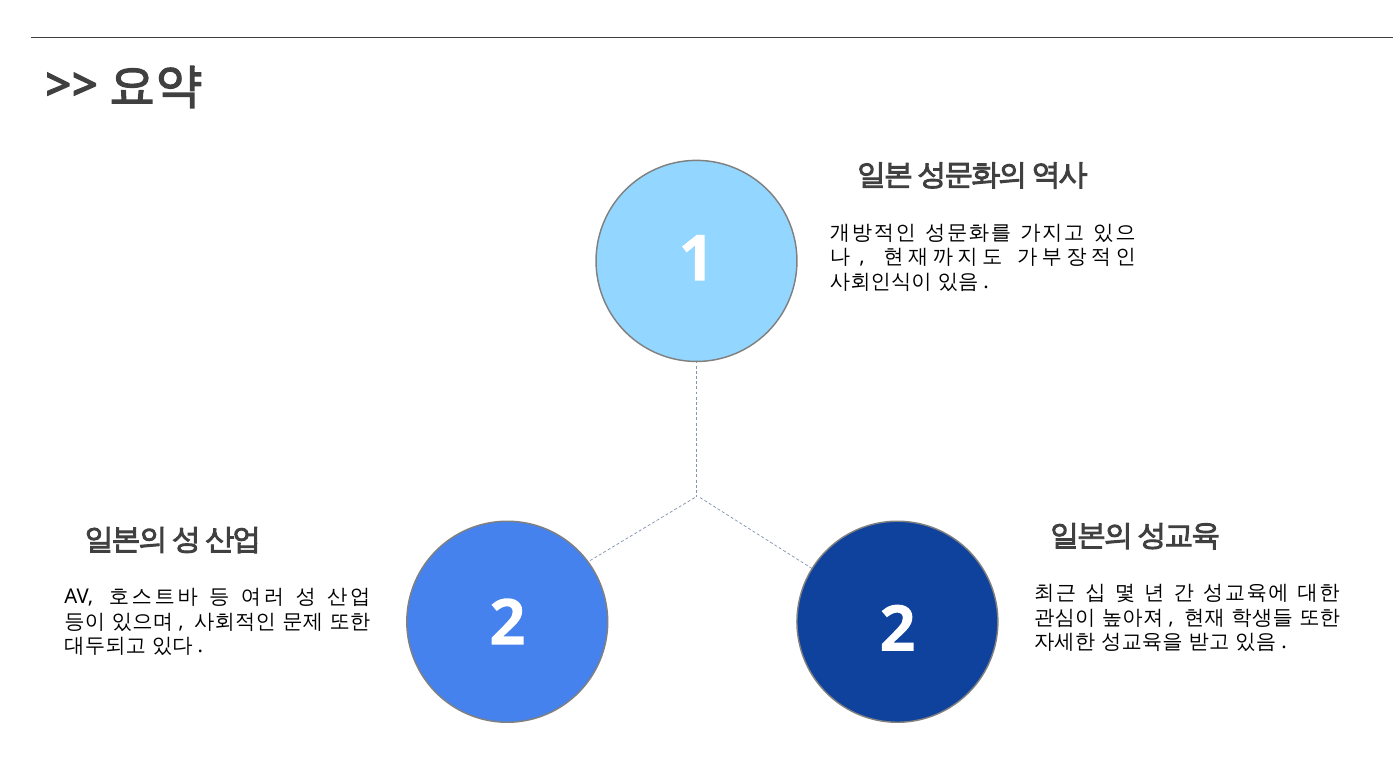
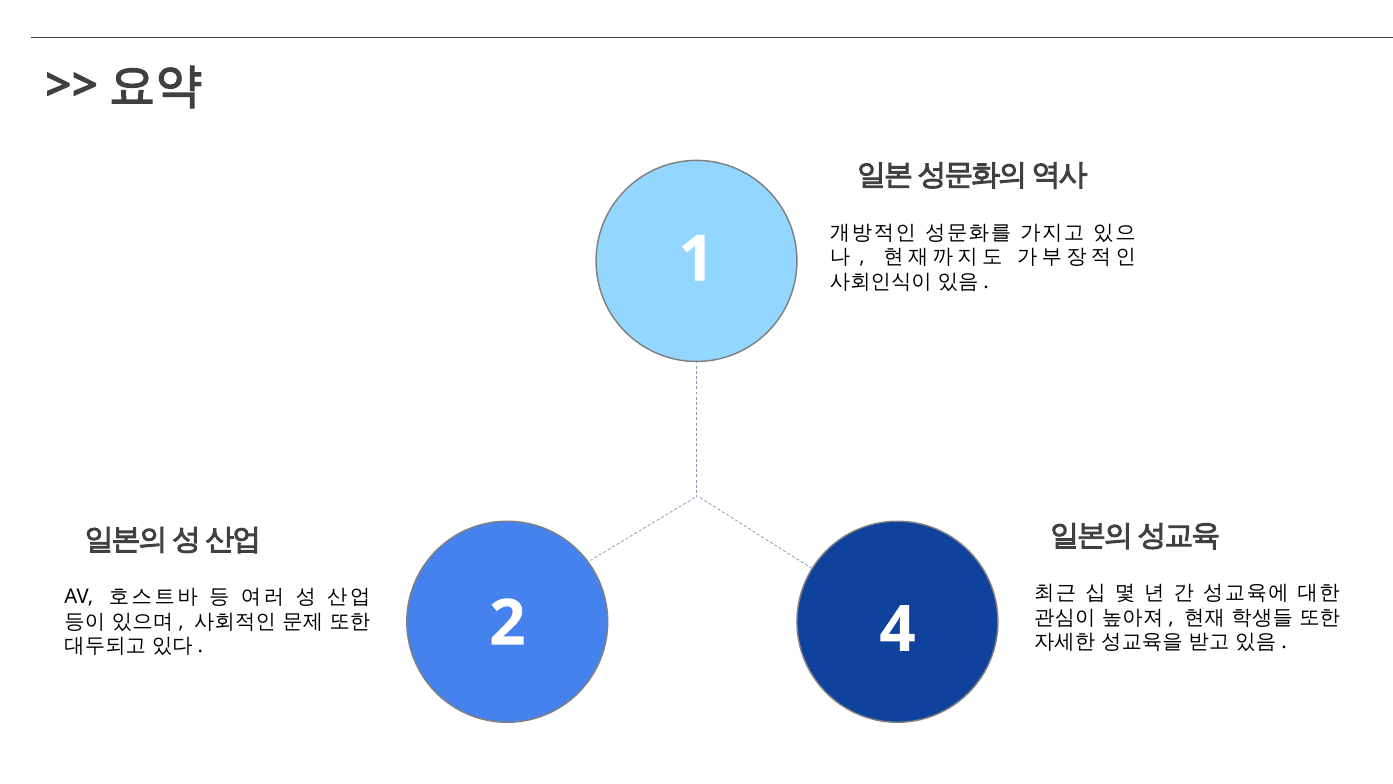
2 2: 2 -> 4
